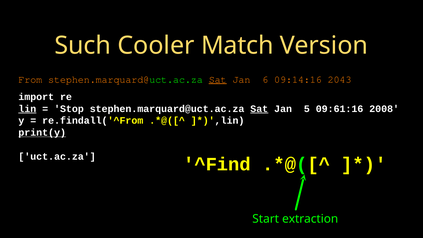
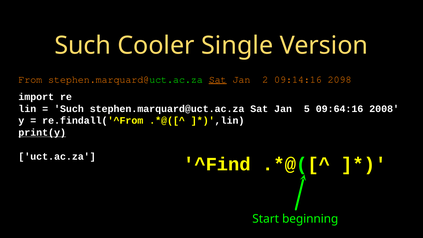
Match: Match -> Single
6: 6 -> 2
2043: 2043 -> 2098
lin underline: present -> none
Stop at (69, 109): Stop -> Such
Sat at (259, 109) underline: present -> none
09:61:16: 09:61:16 -> 09:64:16
extraction: extraction -> beginning
